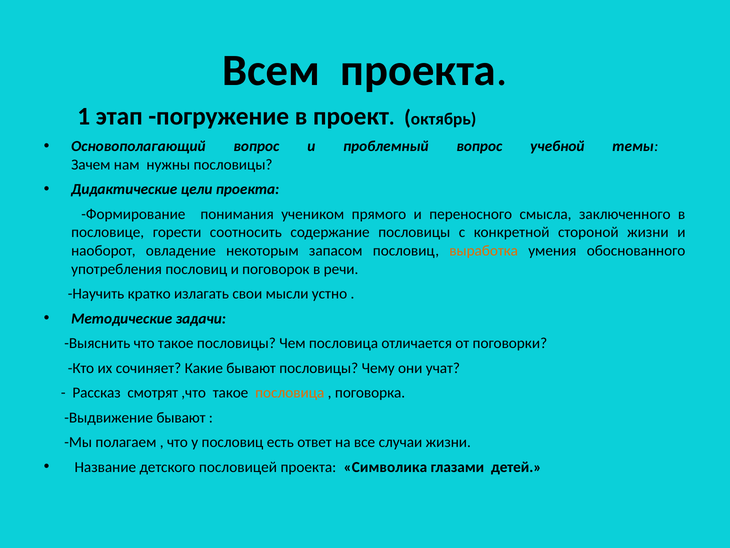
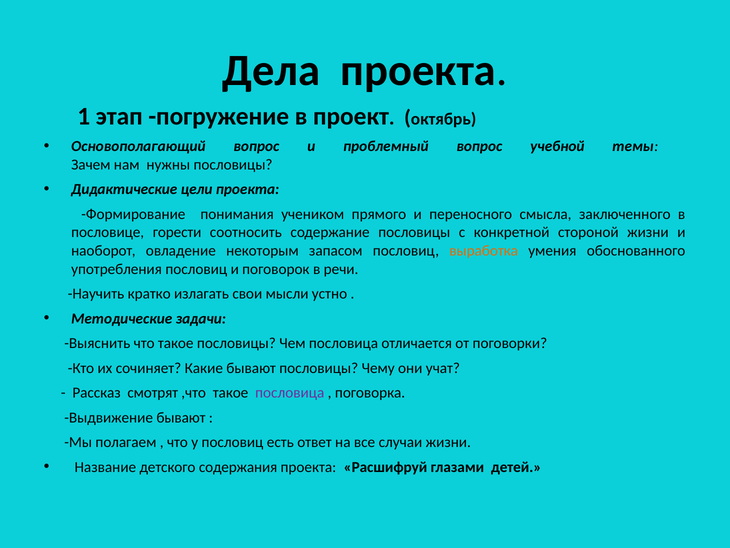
Всем: Всем -> Дела
пословица at (290, 392) colour: orange -> purple
пословицей: пословицей -> содержания
Символика: Символика -> Расшифруй
